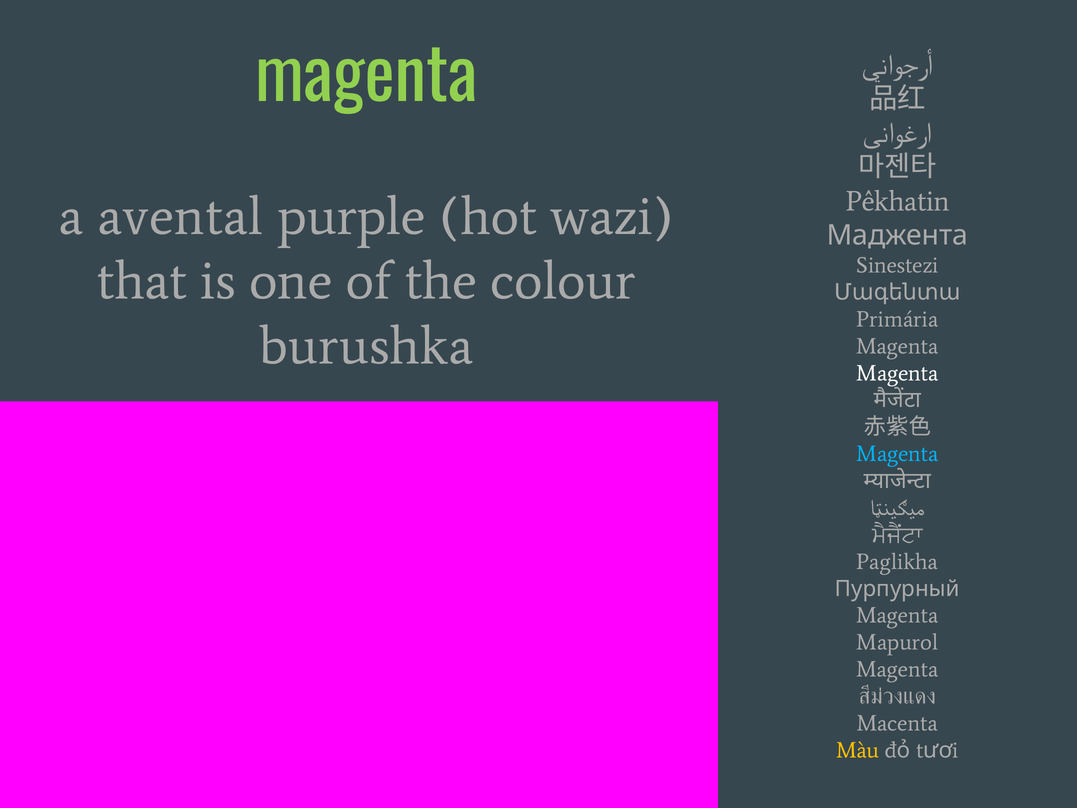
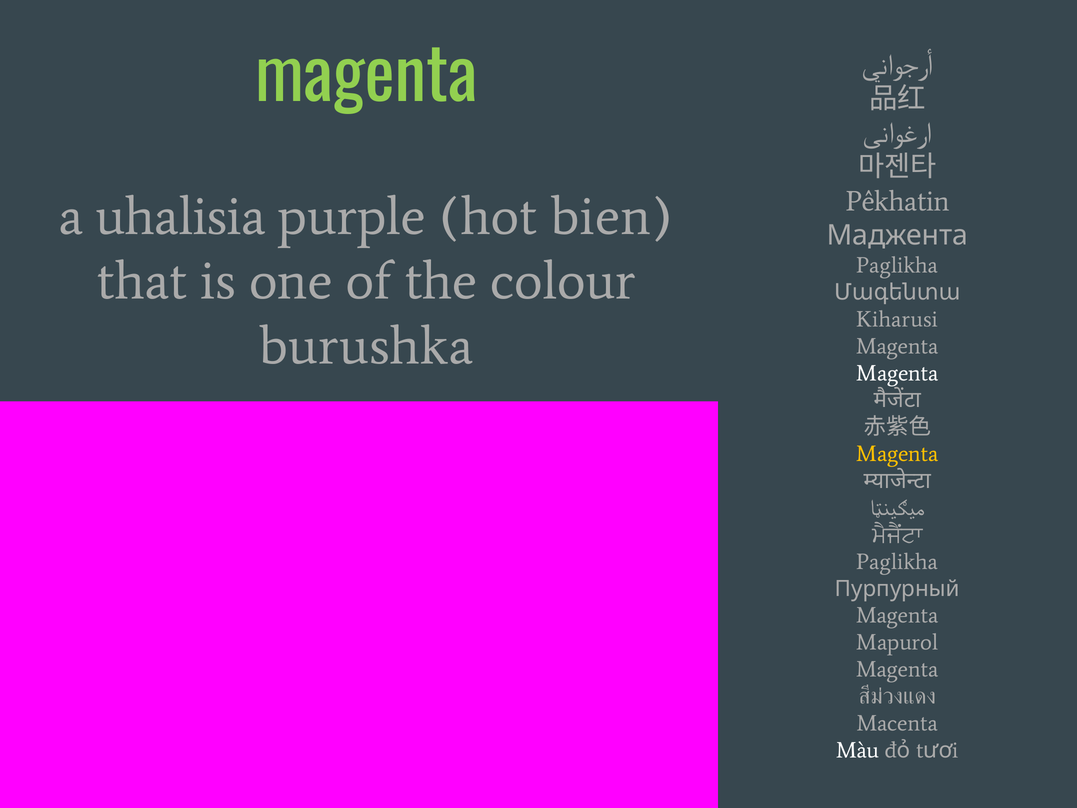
avental: avental -> uhalisia
wazi: wazi -> bien
Sinestezi at (897, 265): Sinestezi -> Paglikha
Primária: Primária -> Kiharusi
Magenta at (897, 454) colour: light blue -> yellow
Màu colour: yellow -> white
